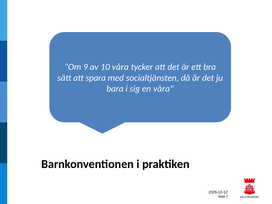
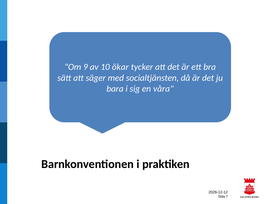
10 våra: våra -> ökar
spara: spara -> säger
